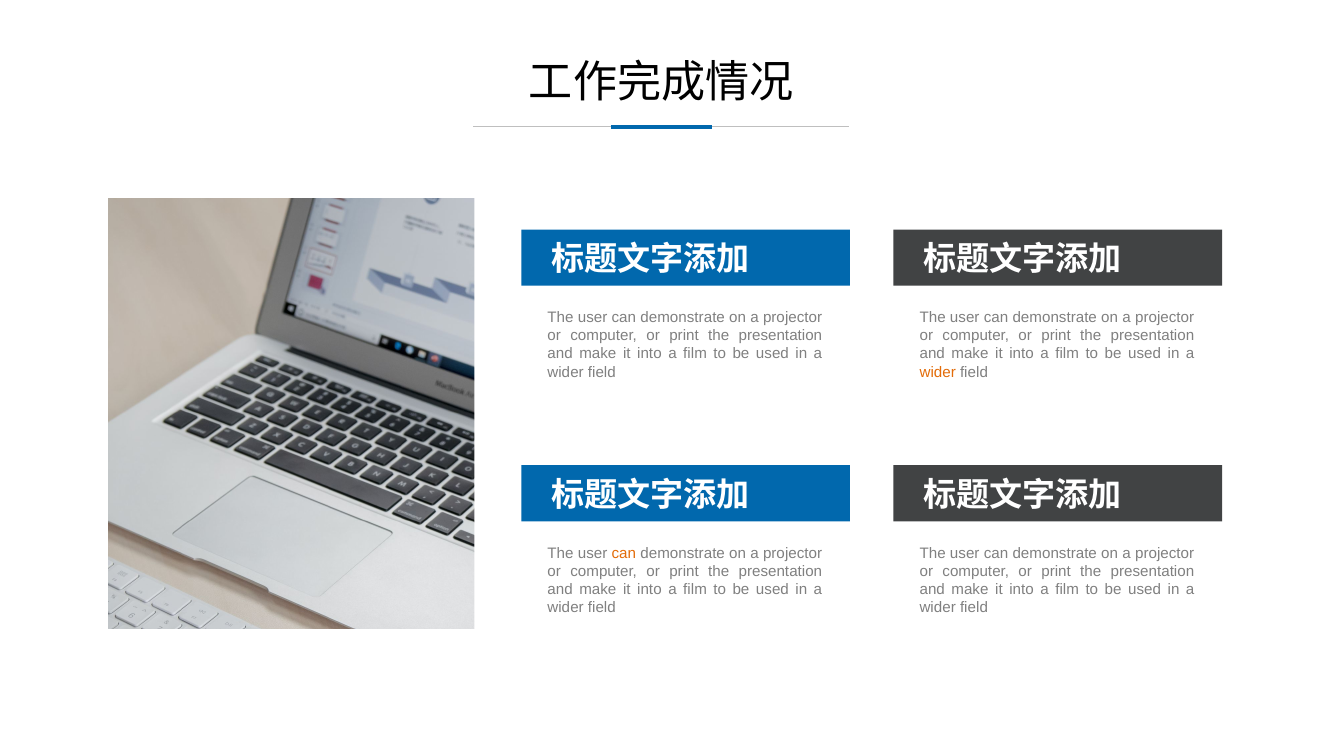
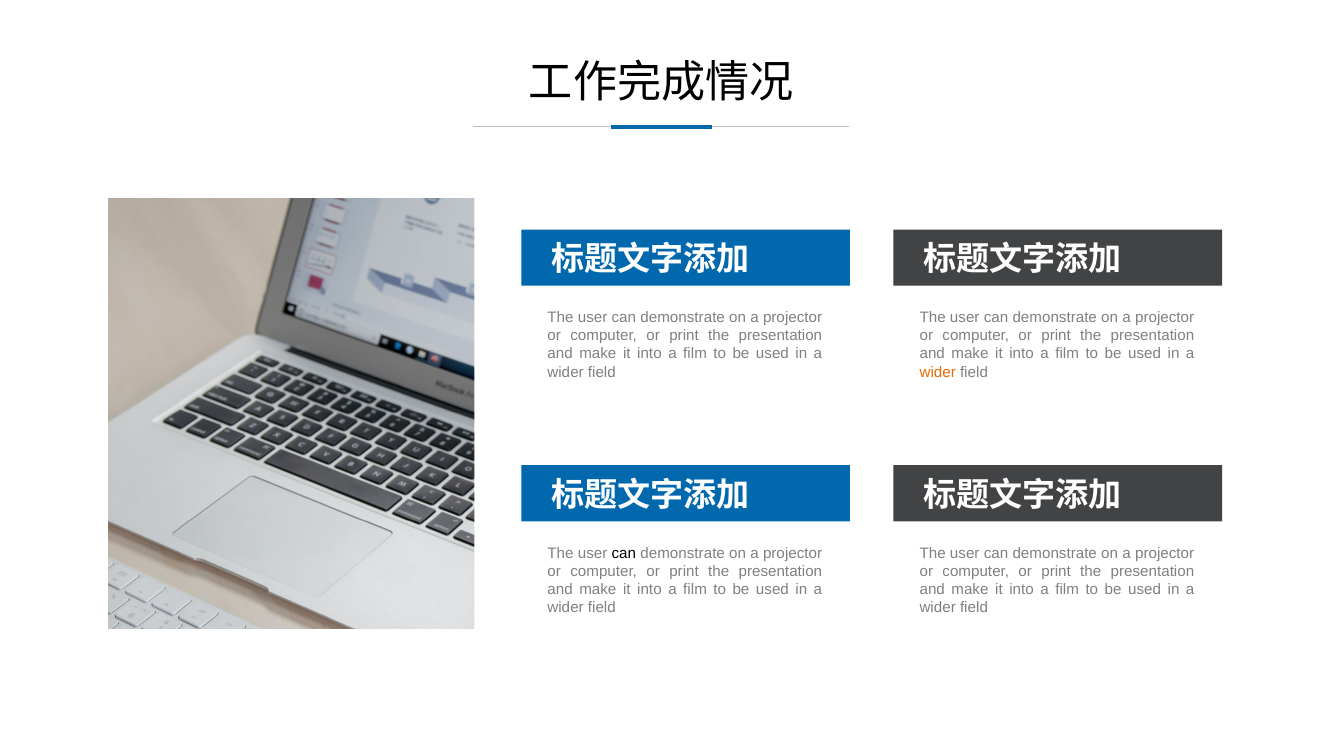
can at (624, 553) colour: orange -> black
